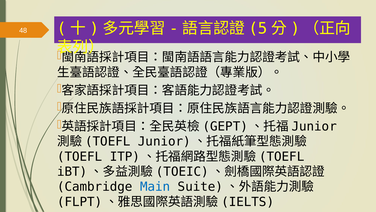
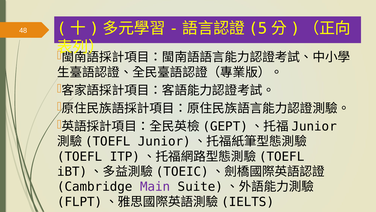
Main colour: blue -> purple
